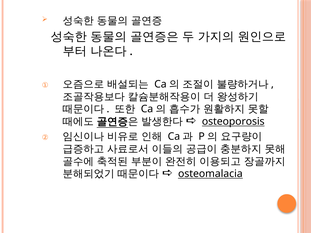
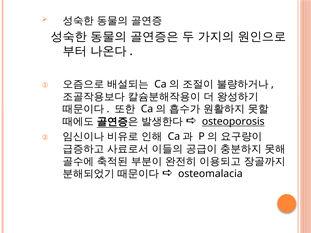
osteomalacia underline: present -> none
